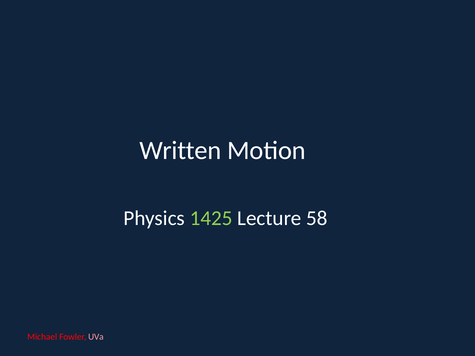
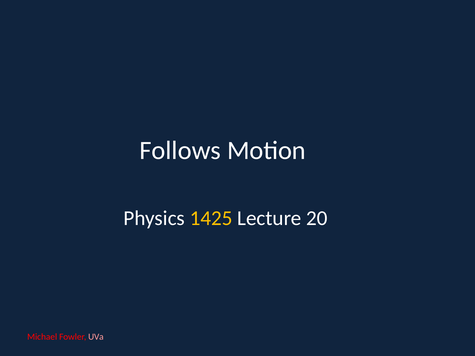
Written: Written -> Follows
1425 colour: light green -> yellow
58: 58 -> 20
